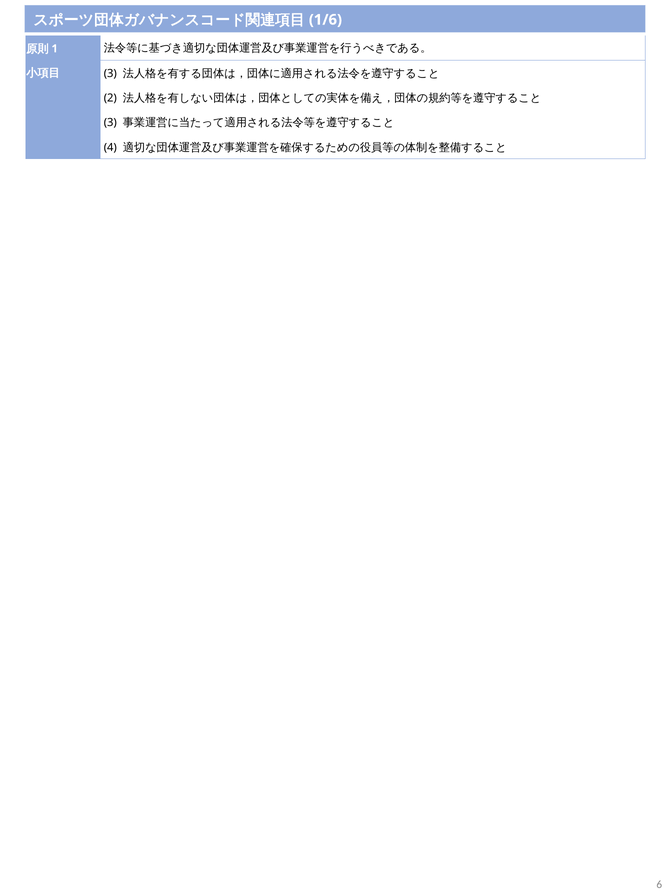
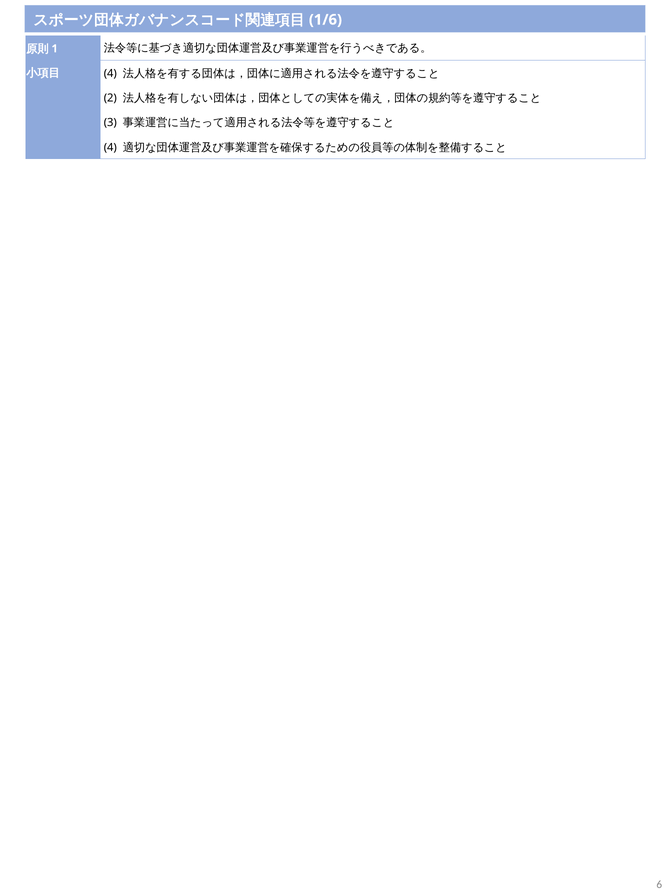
3 at (110, 73): 3 -> 4
